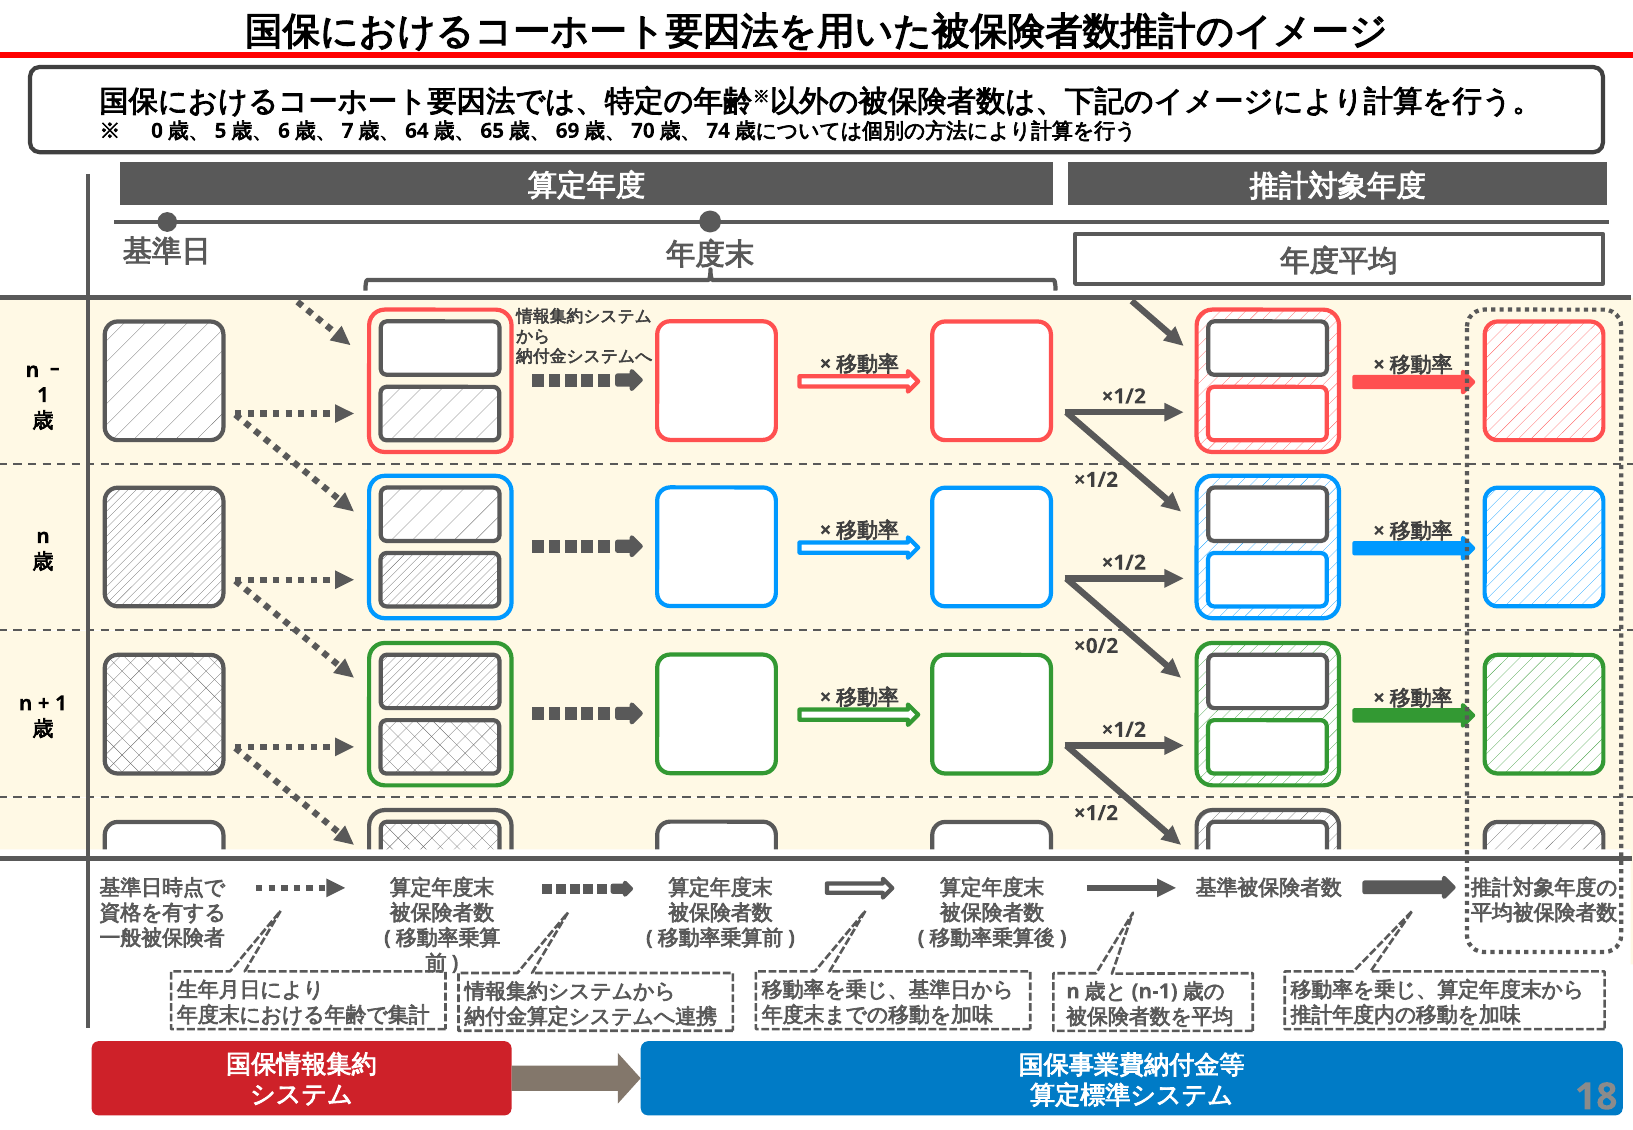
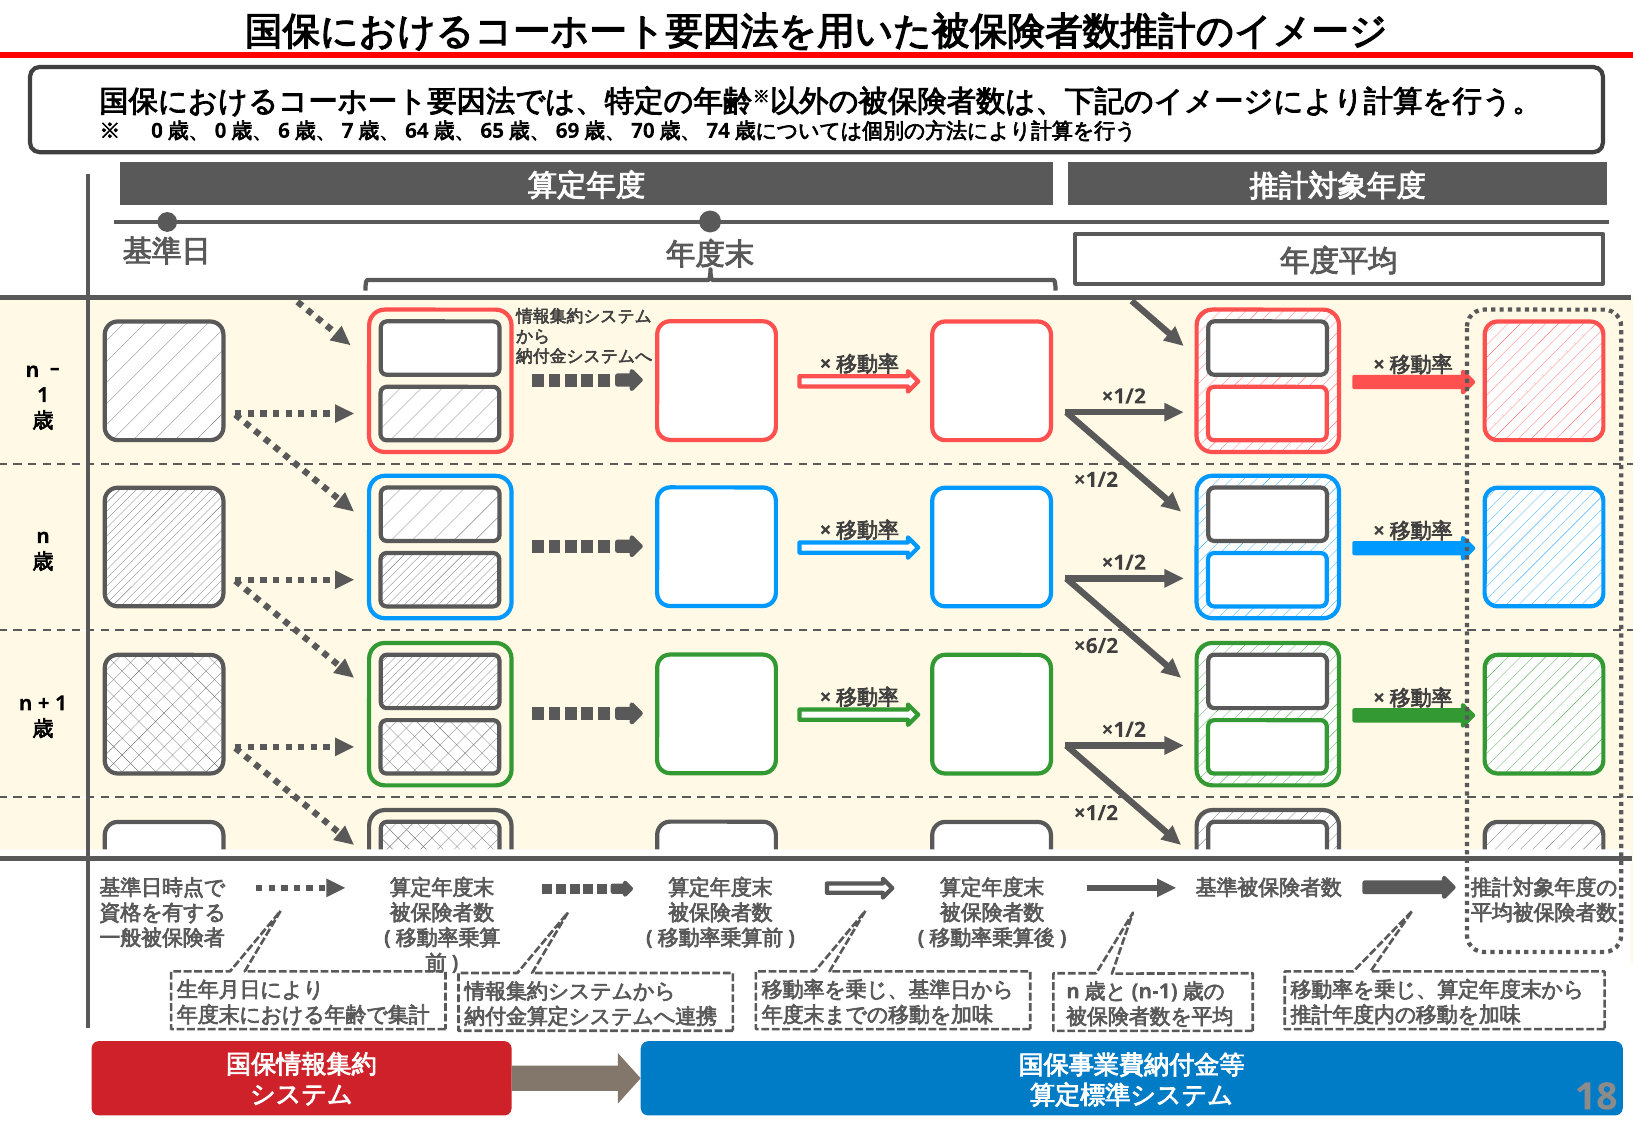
5 at (221, 131): 5 -> 0
×0/2: ×0/2 -> ×6/2
